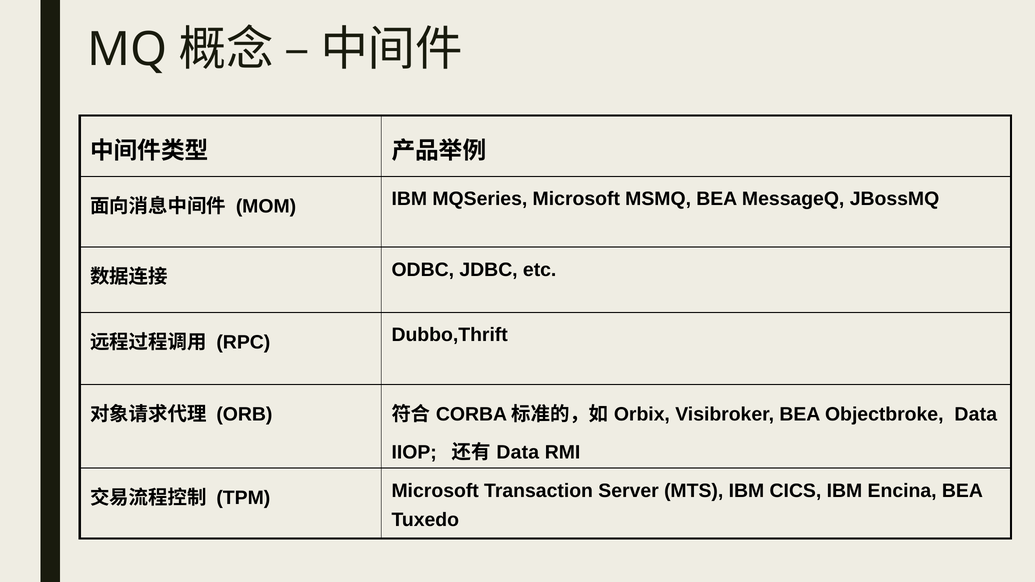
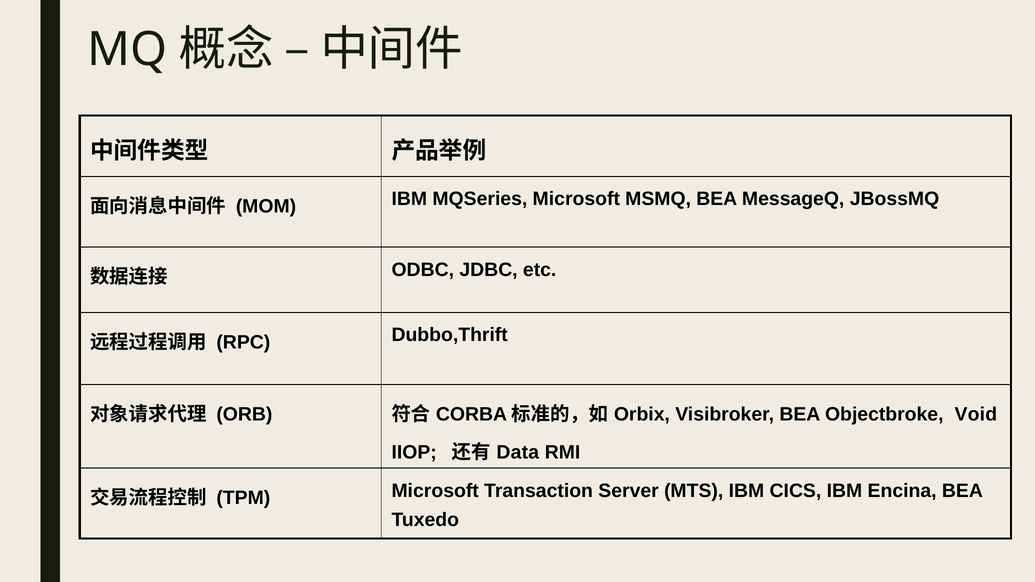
Objectbroke Data: Data -> Void
